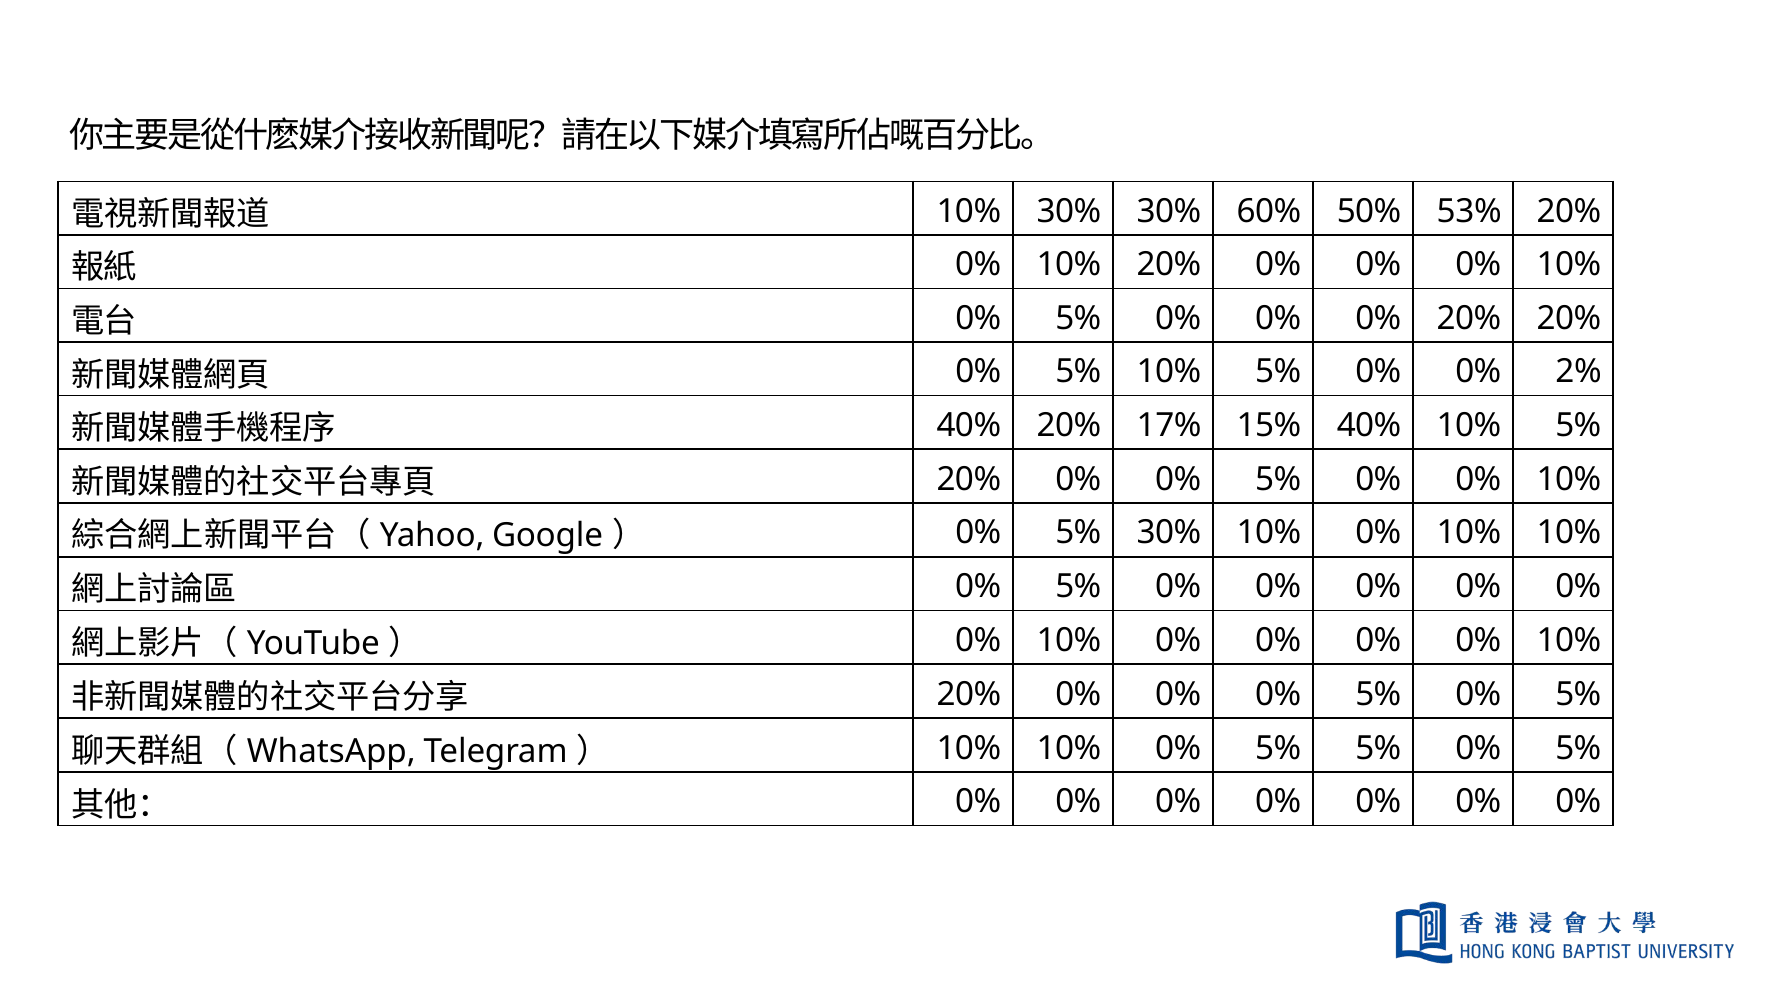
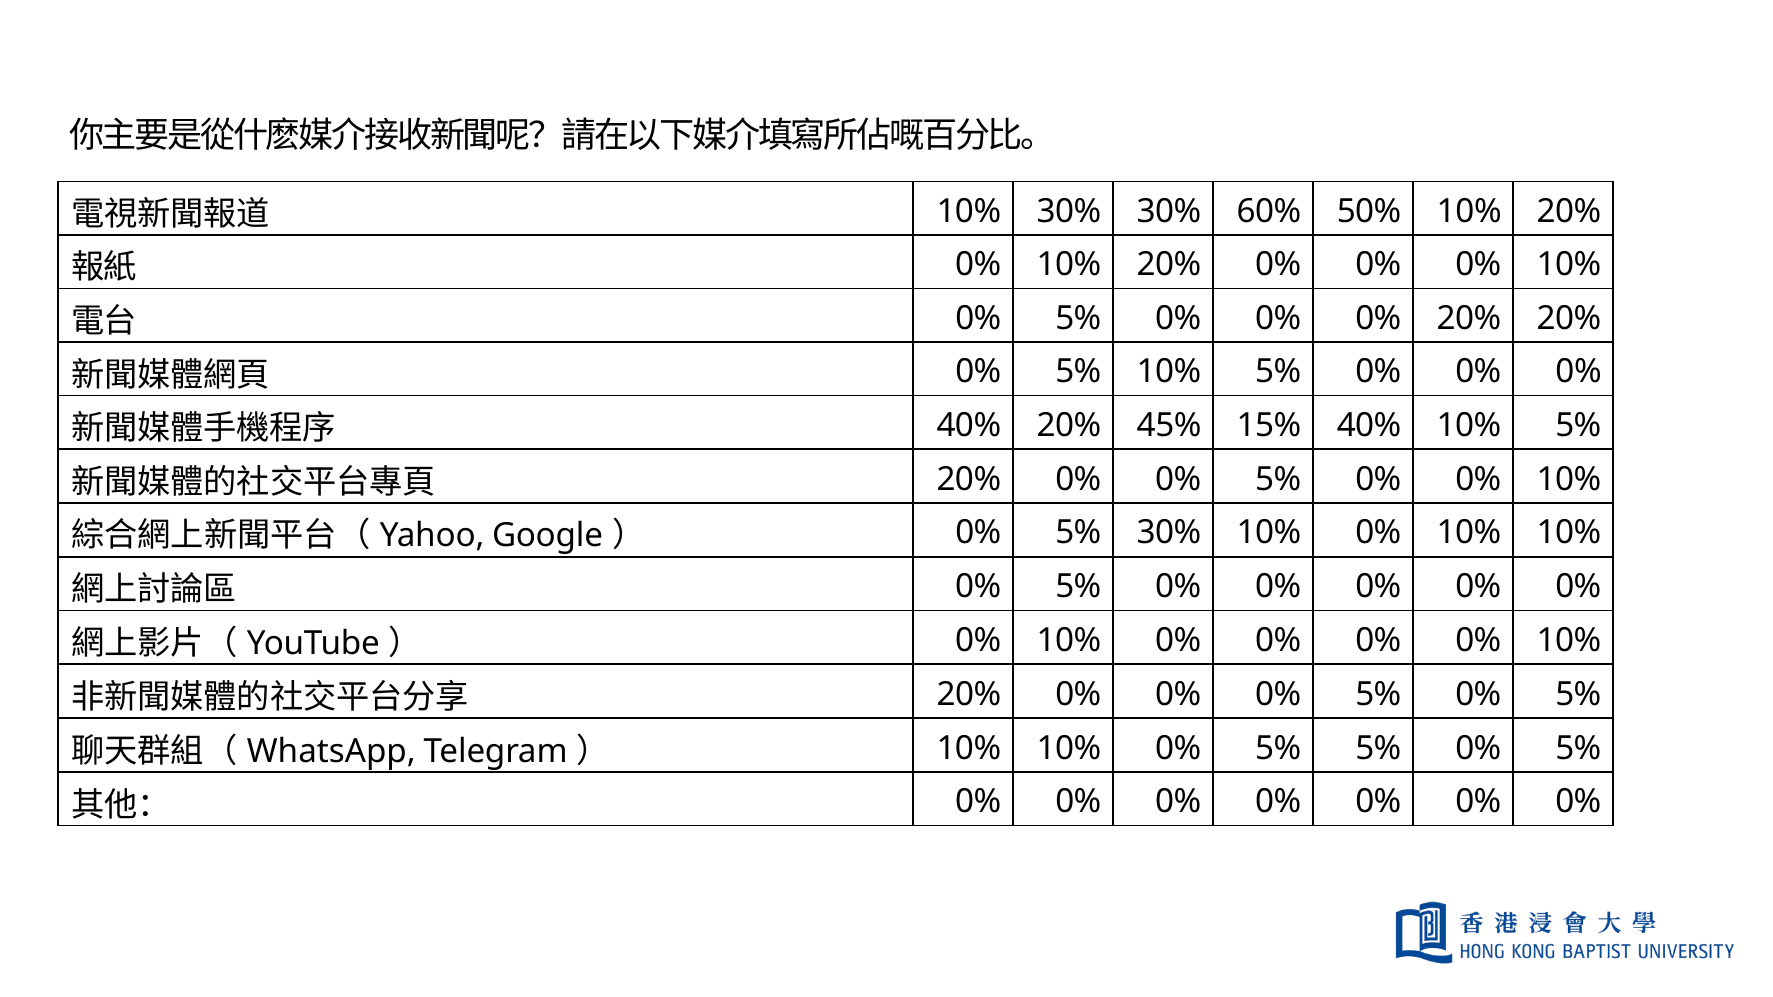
50% 53%: 53% -> 10%
2% at (1578, 372): 2% -> 0%
17%: 17% -> 45%
